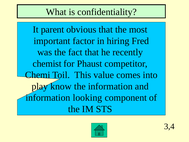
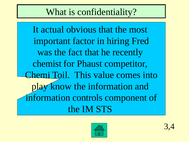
parent: parent -> actual
looking: looking -> controls
